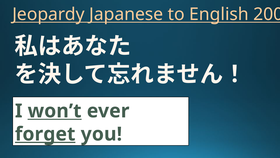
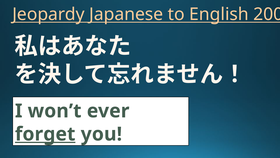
won’t underline: present -> none
